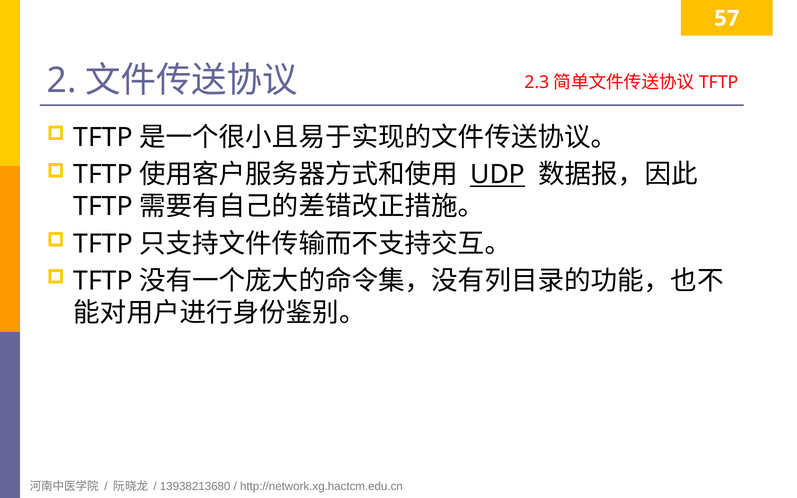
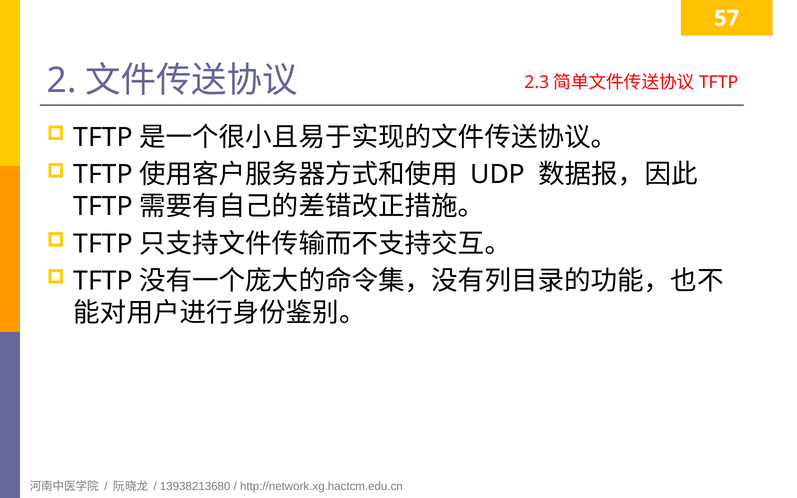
UDP underline: present -> none
